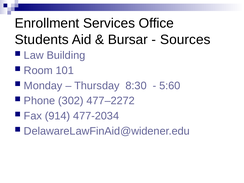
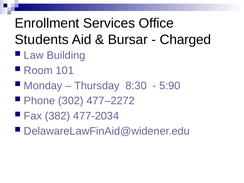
Sources: Sources -> Charged
5:60: 5:60 -> 5:90
914: 914 -> 382
